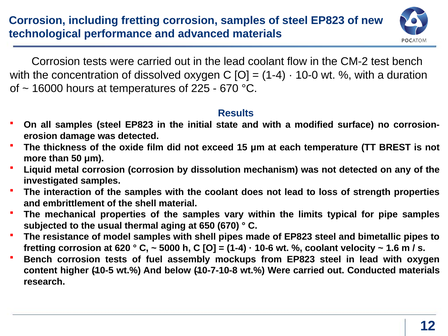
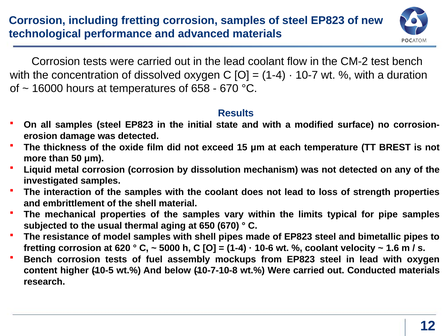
10-0: 10-0 -> 10-7
225: 225 -> 658
